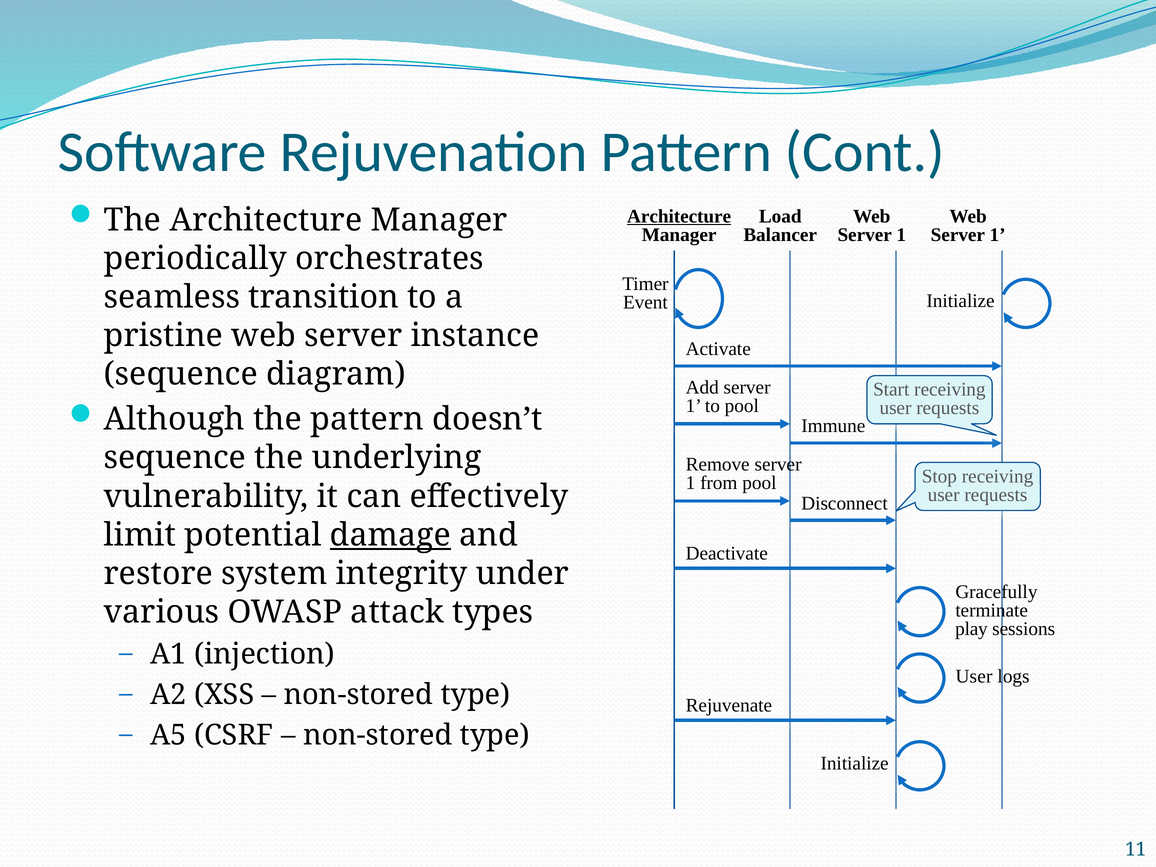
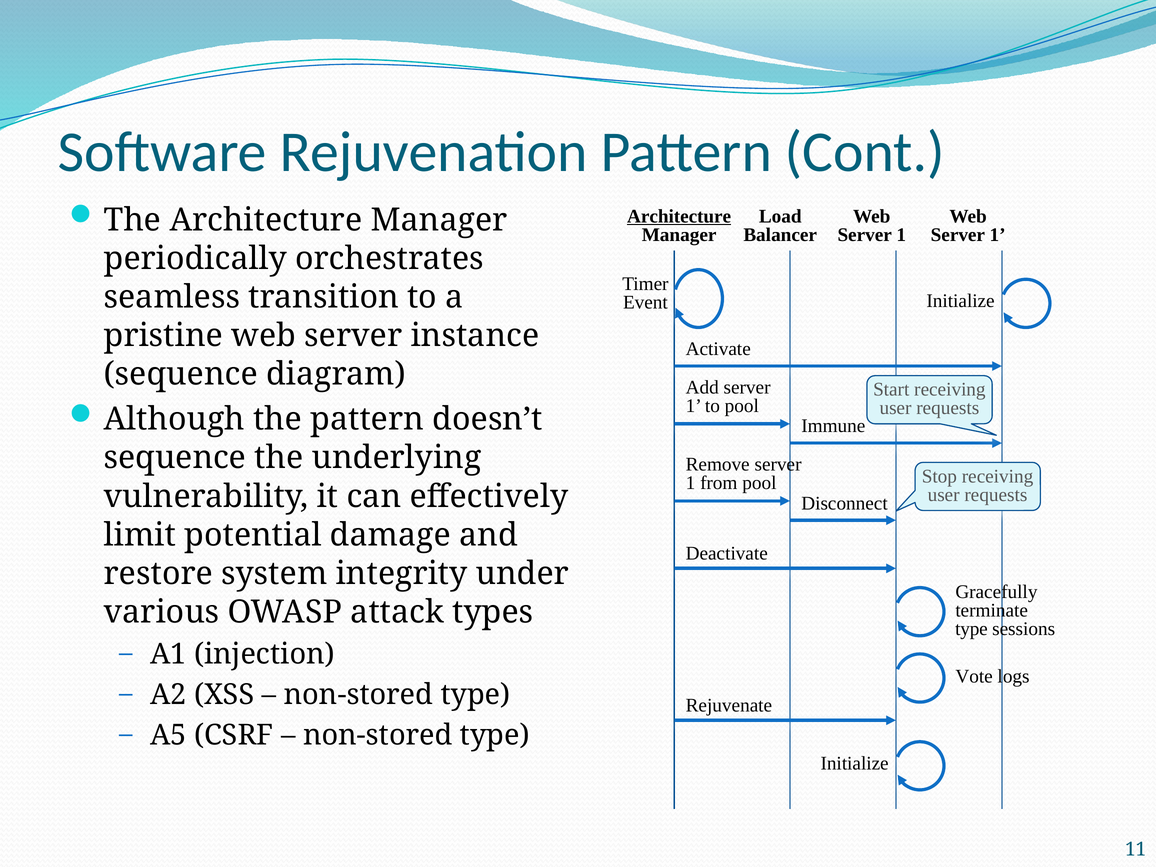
damage underline: present -> none
play at (971, 629): play -> type
User at (974, 677): User -> Vote
